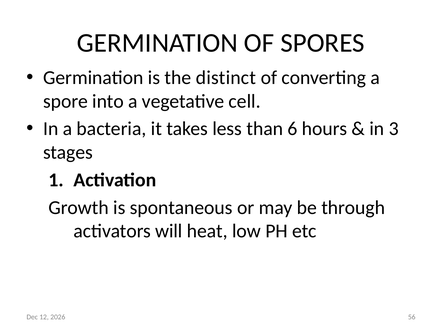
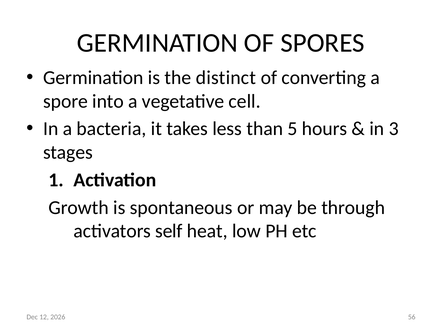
6: 6 -> 5
will: will -> self
